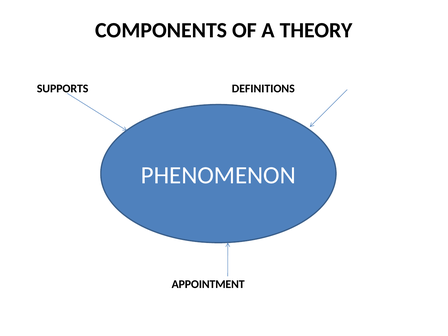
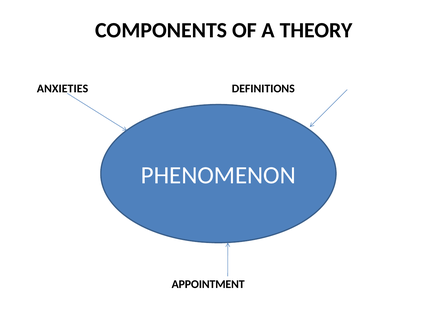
SUPPORTS: SUPPORTS -> ANXIETIES
